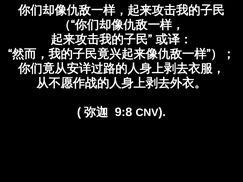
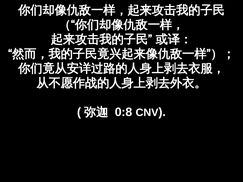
9:8: 9:8 -> 0:8
